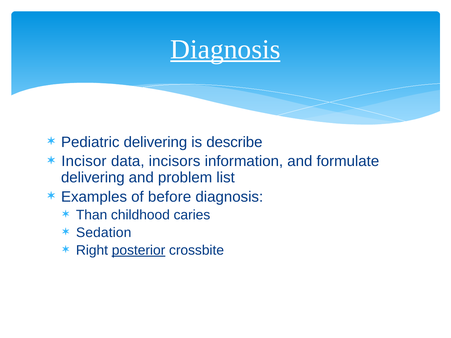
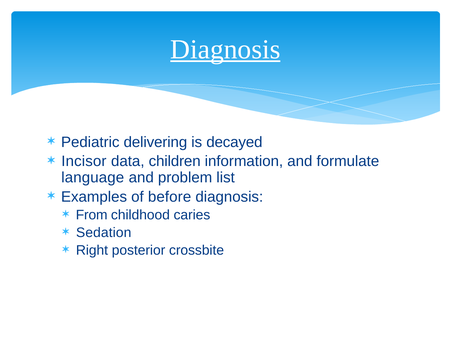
describe: describe -> decayed
incisors: incisors -> children
delivering at (93, 178): delivering -> language
Than: Than -> From
posterior underline: present -> none
